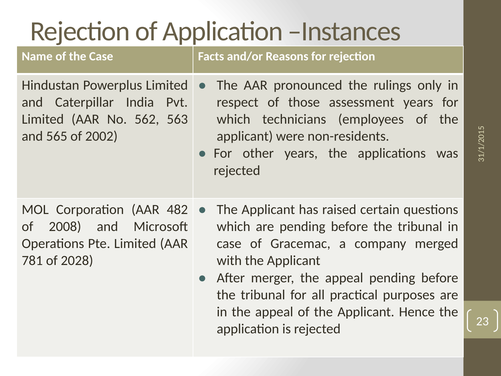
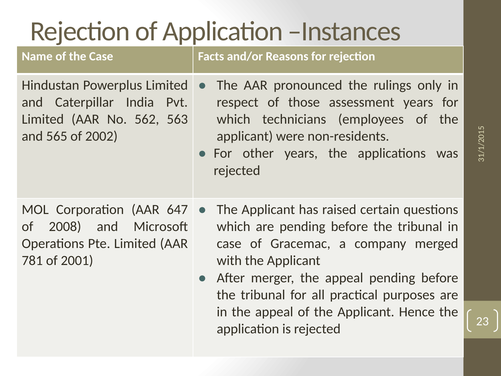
482: 482 -> 647
2028: 2028 -> 2001
